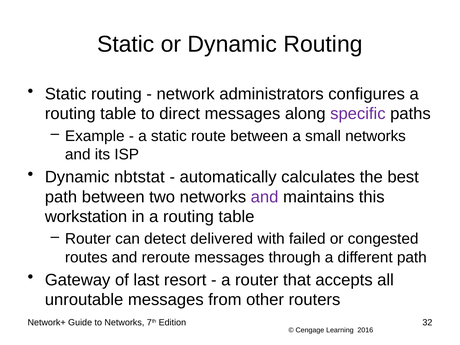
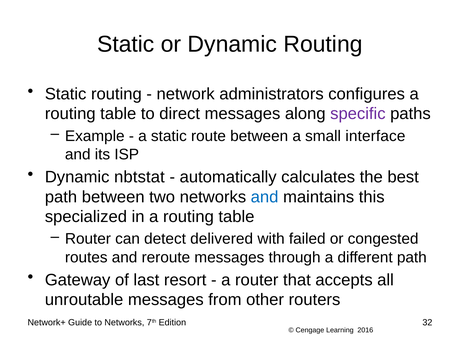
small networks: networks -> interface
and at (265, 197) colour: purple -> blue
workstation: workstation -> specialized
